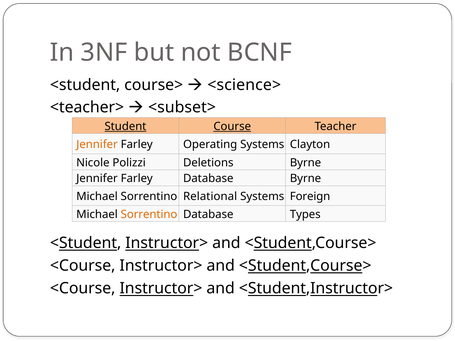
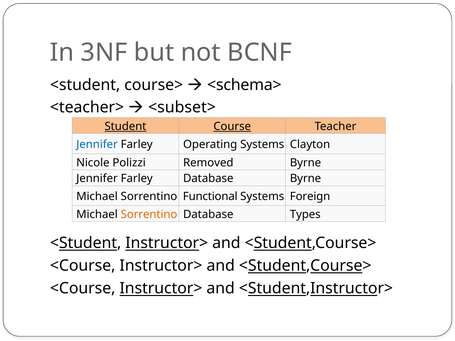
<science>: <science> -> <schema>
Jennifer at (97, 145) colour: orange -> blue
Deletions: Deletions -> Removed
Relational: Relational -> Functional
